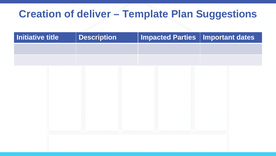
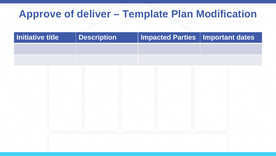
Creation: Creation -> Approve
Suggestions: Suggestions -> Modification
